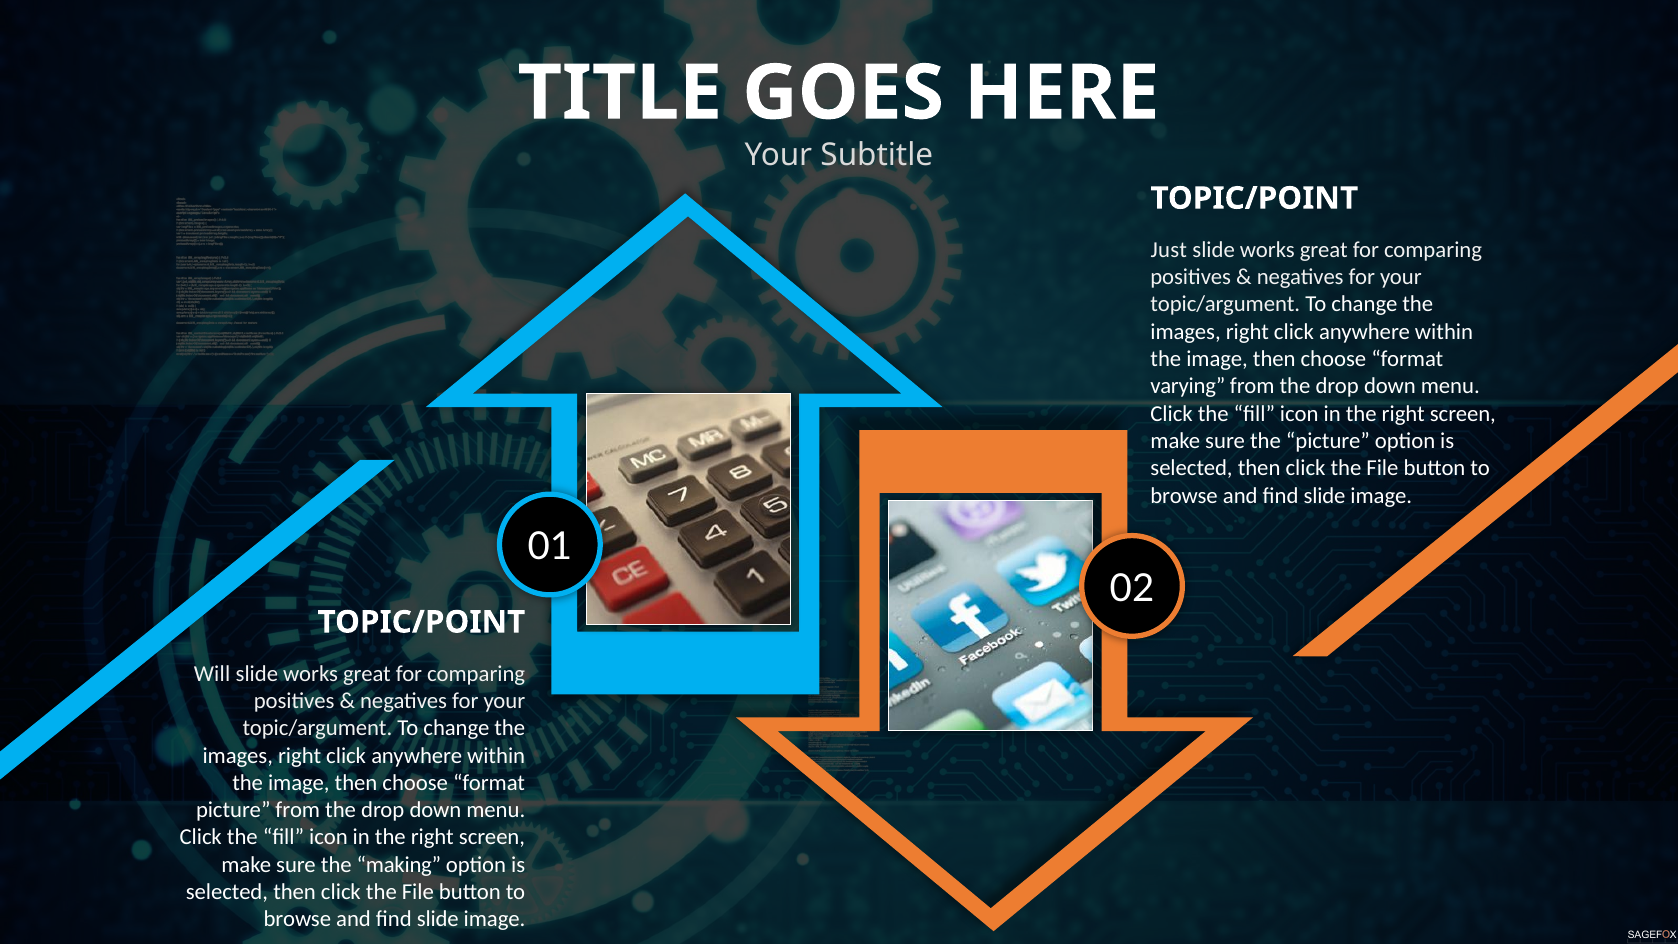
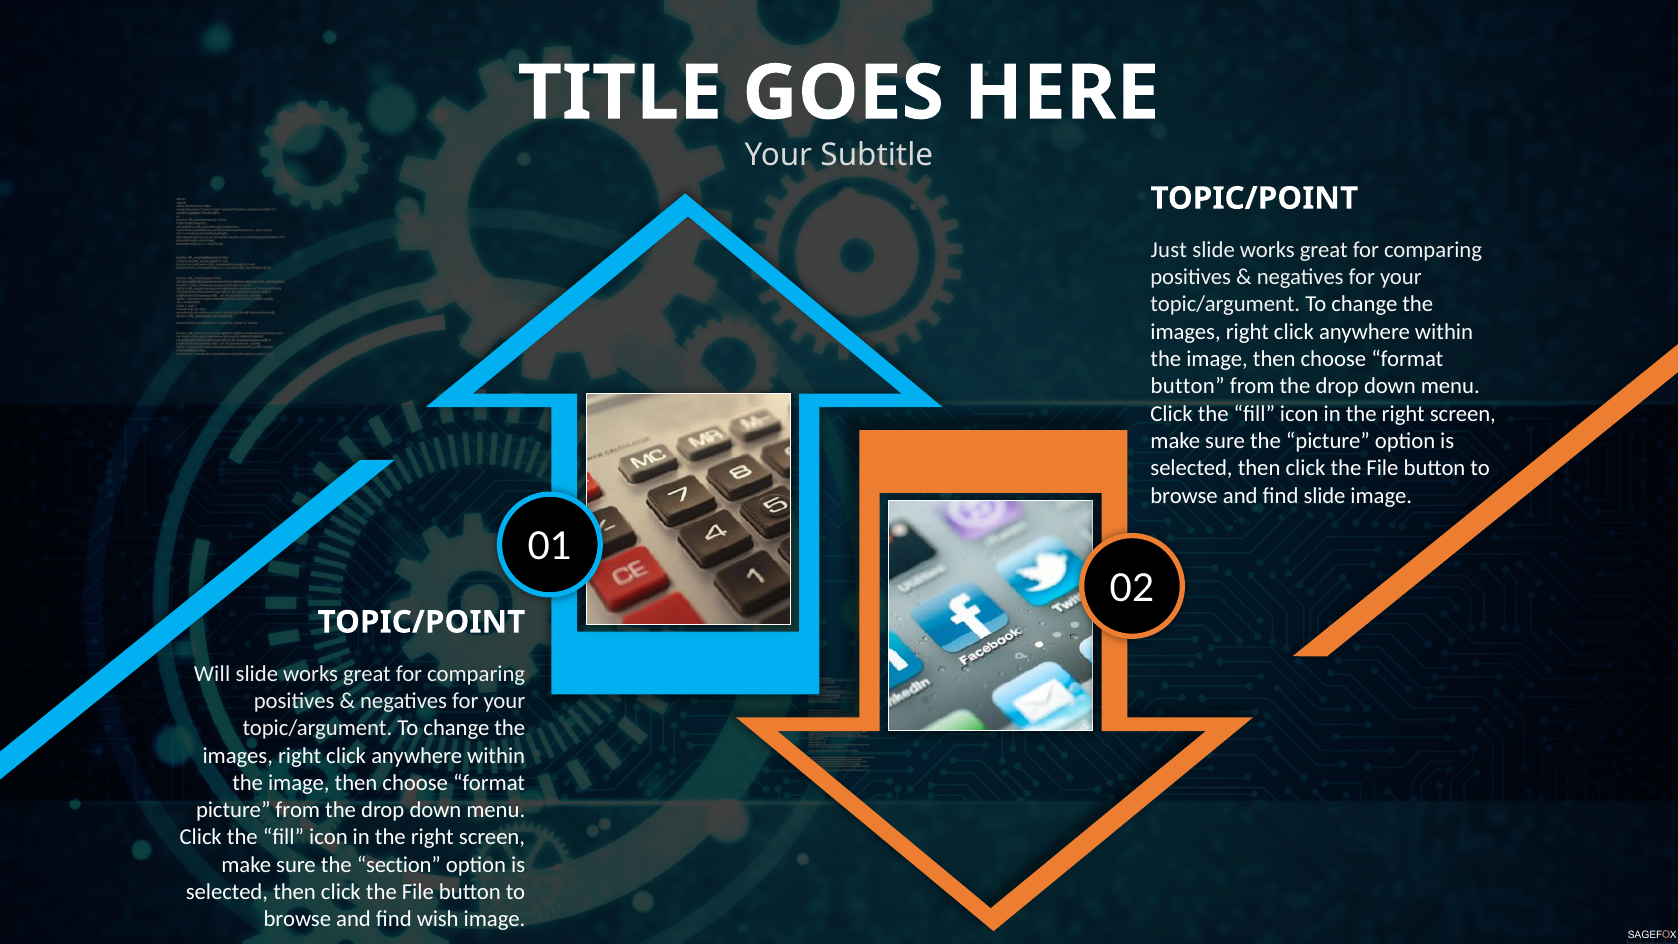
varying at (1188, 386): varying -> button
making: making -> section
slide at (438, 919): slide -> wish
